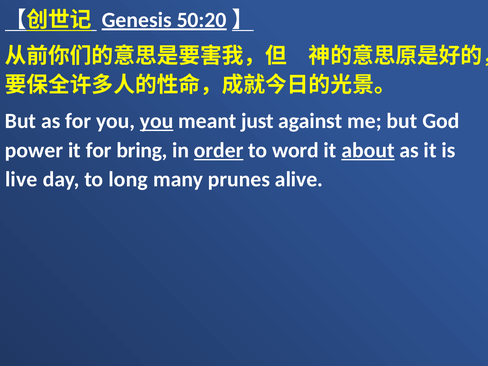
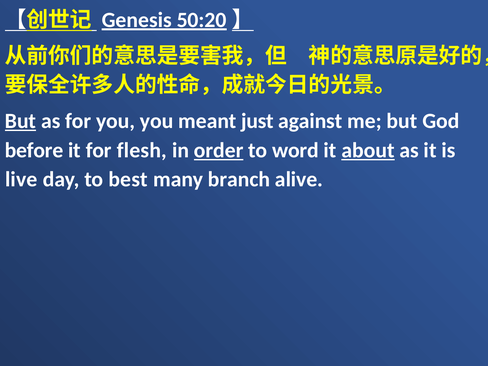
But at (21, 121) underline: none -> present
you at (157, 121) underline: present -> none
power: power -> before
bring: bring -> flesh
long: long -> best
prunes: prunes -> branch
